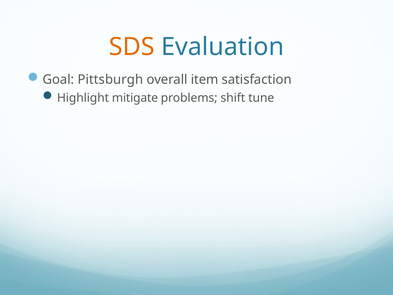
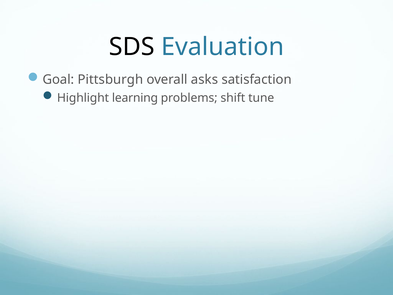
SDS colour: orange -> black
item: item -> asks
mitigate: mitigate -> learning
